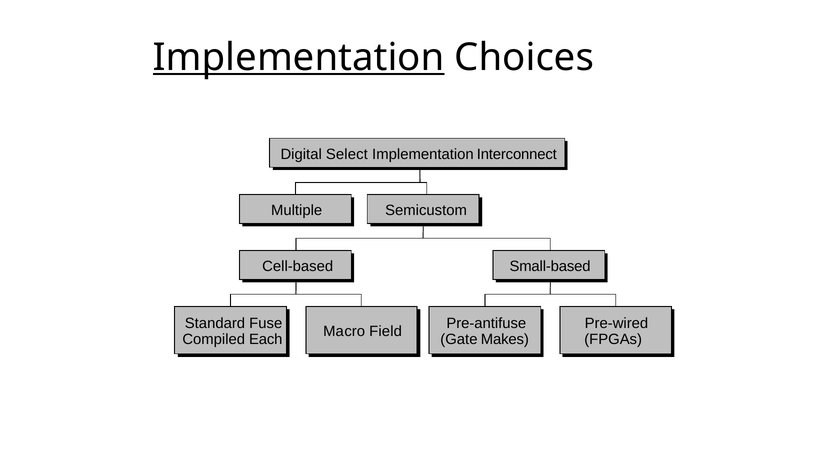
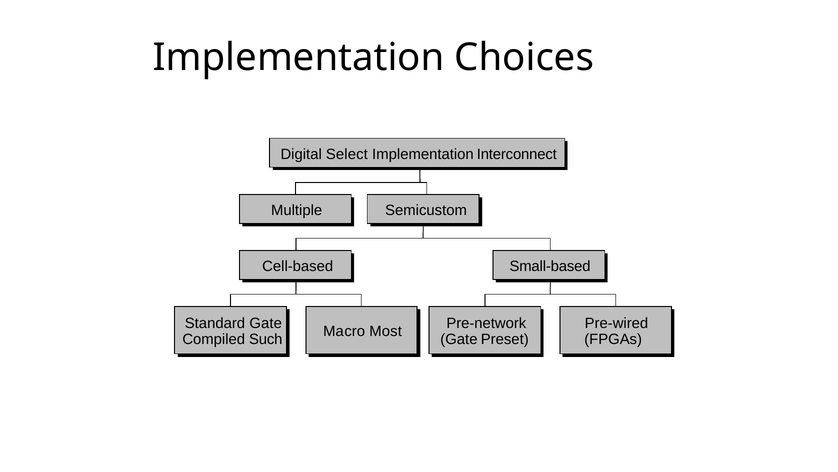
Implementation at (299, 57) underline: present -> none
Standard Fuse: Fuse -> Gate
Pre-antifuse: Pre-antifuse -> Pre-network
Field: Field -> Most
Each: Each -> Such
Makes: Makes -> Preset
